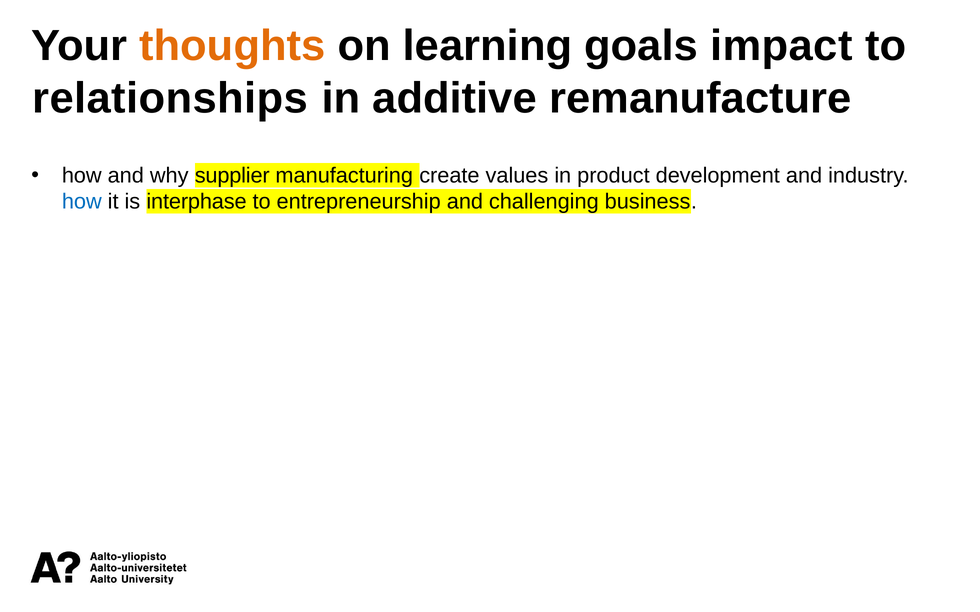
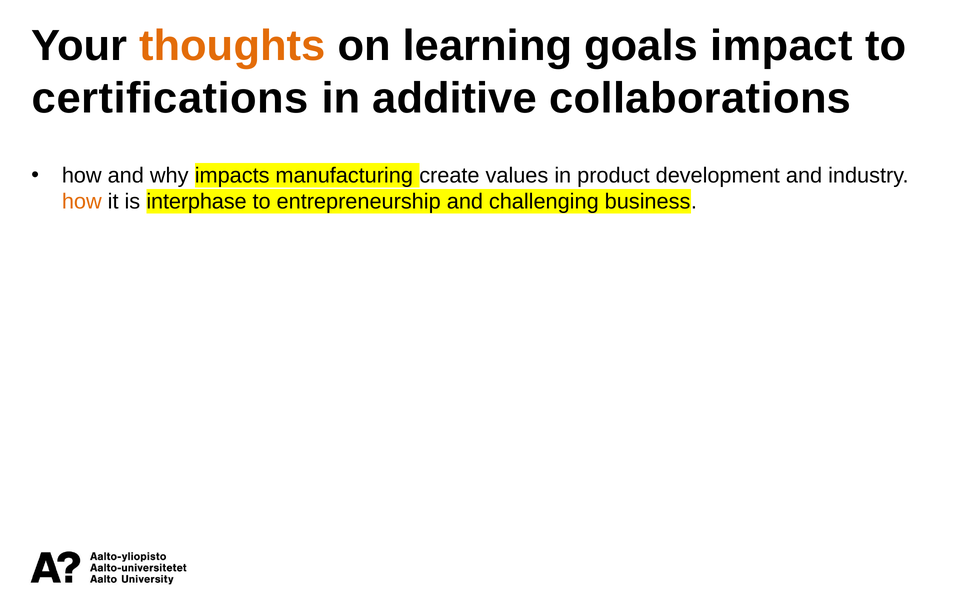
relationships: relationships -> certifications
remanufacture: remanufacture -> collaborations
supplier: supplier -> impacts
how at (82, 202) colour: blue -> orange
